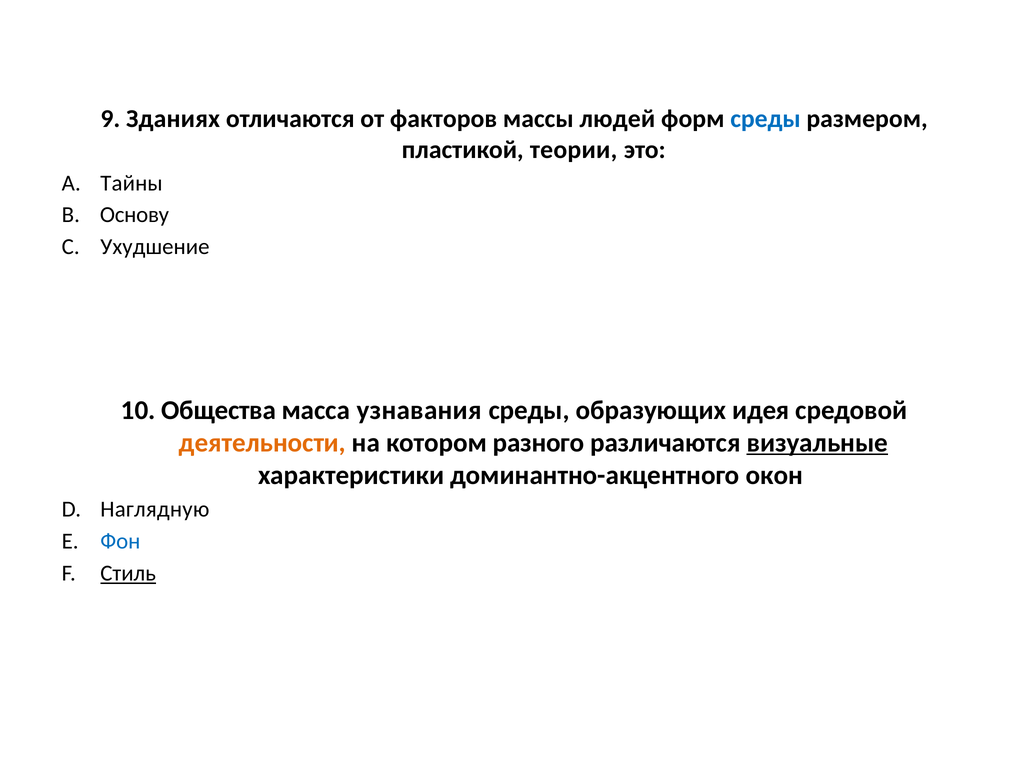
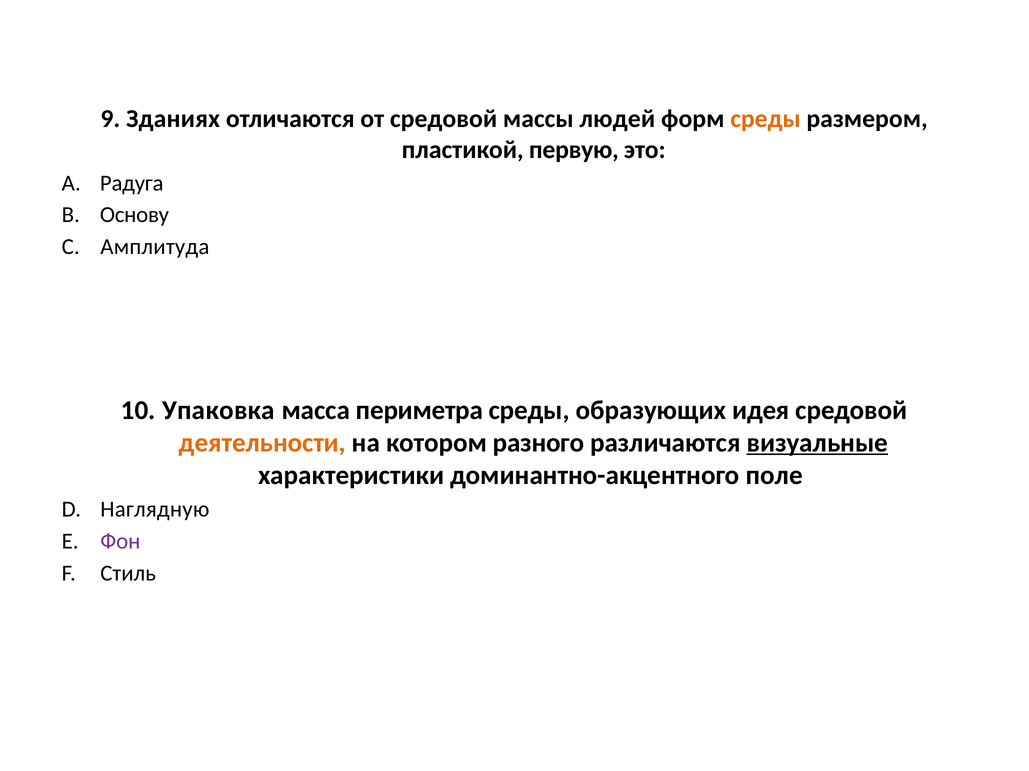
от факторов: факторов -> средовой
среды at (766, 119) colour: blue -> orange
теории: теории -> первую
Тайны: Тайны -> Радуга
Ухудшение: Ухудшение -> Амплитуда
Общества: Общества -> Упаковка
узнавания: узнавания -> периметра
окон: окон -> поле
Фон colour: blue -> purple
Стиль underline: present -> none
